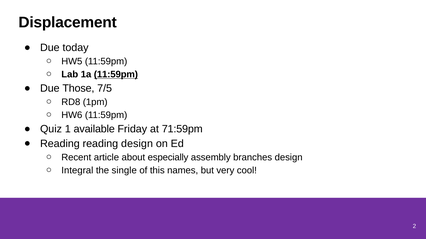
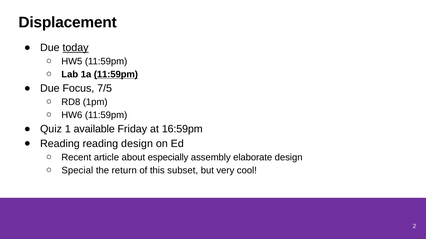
today underline: none -> present
Those: Those -> Focus
71:59pm: 71:59pm -> 16:59pm
branches: branches -> elaborate
Integral: Integral -> Special
single: single -> return
names: names -> subset
